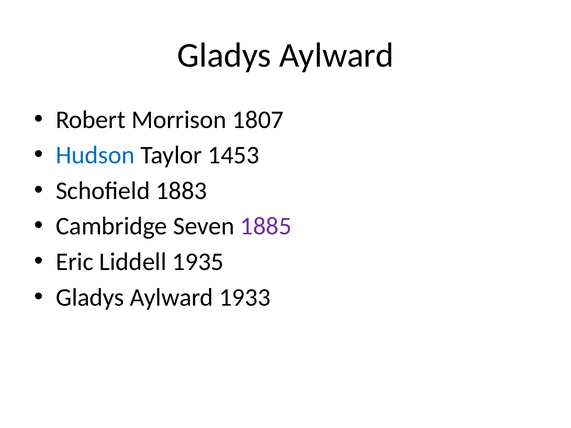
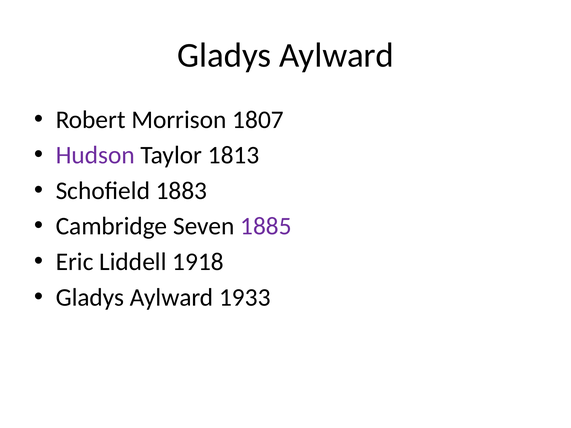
Hudson colour: blue -> purple
1453: 1453 -> 1813
1935: 1935 -> 1918
